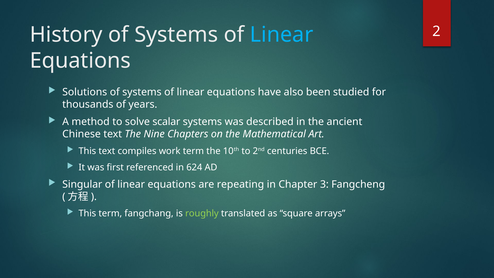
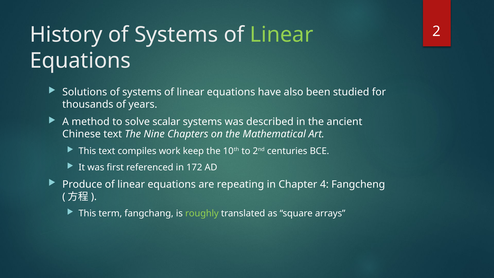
Linear at (282, 35) colour: light blue -> light green
work term: term -> keep
624: 624 -> 172
Singular: Singular -> Produce
3: 3 -> 4
